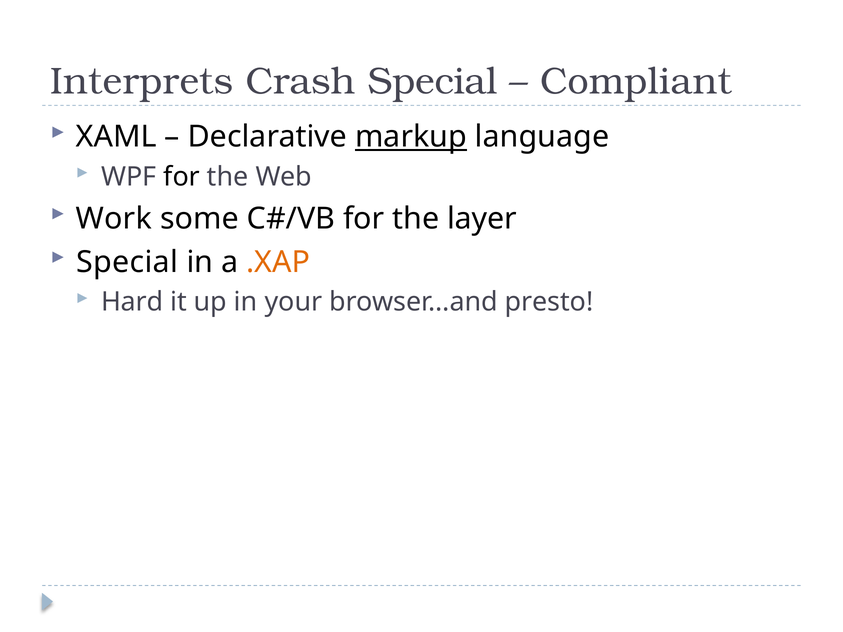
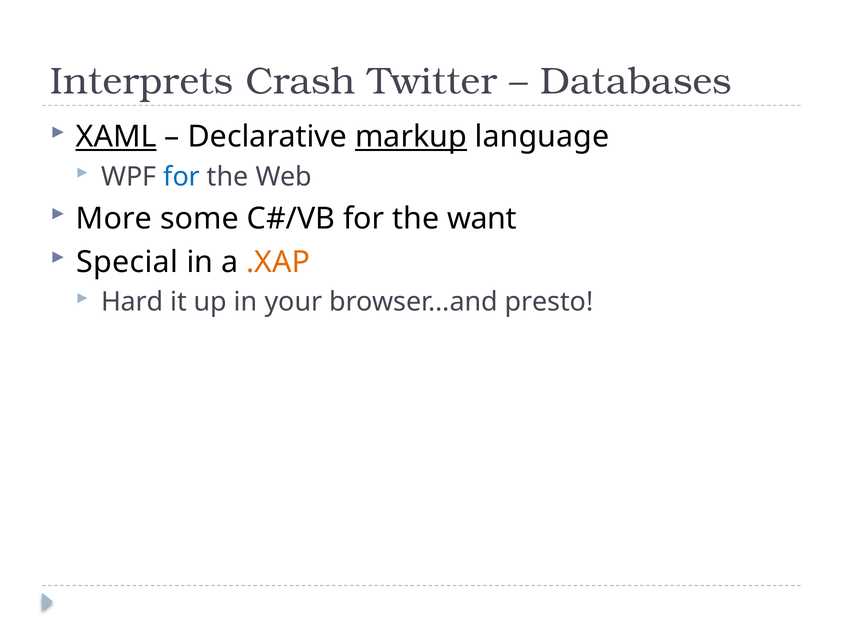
Crash Special: Special -> Twitter
Compliant: Compliant -> Databases
XAML underline: none -> present
for at (182, 177) colour: black -> blue
Work: Work -> More
layer: layer -> want
